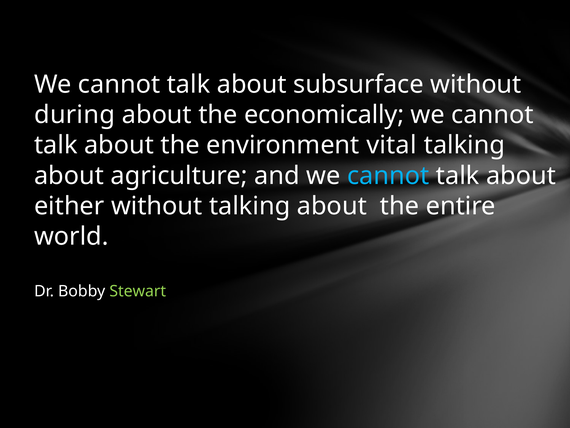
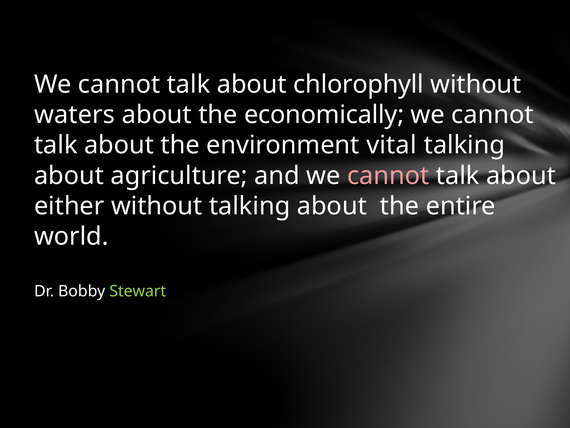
subsurface: subsurface -> chlorophyll
during: during -> waters
cannot at (388, 176) colour: light blue -> pink
